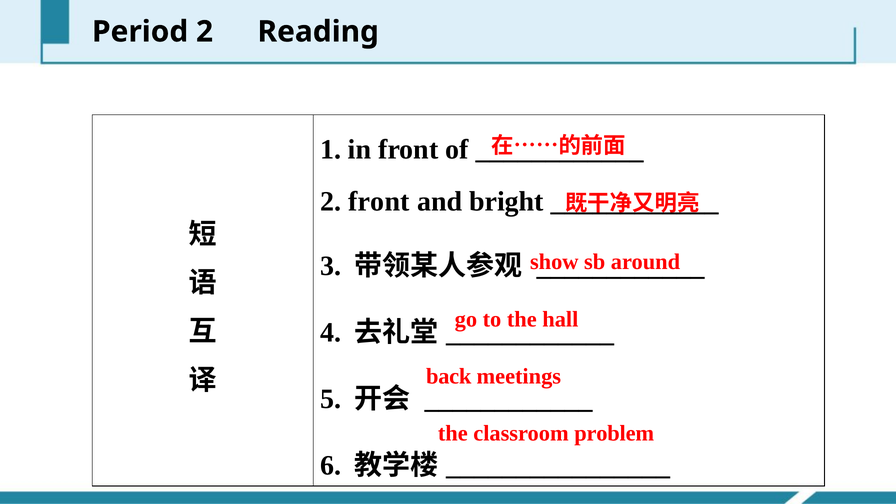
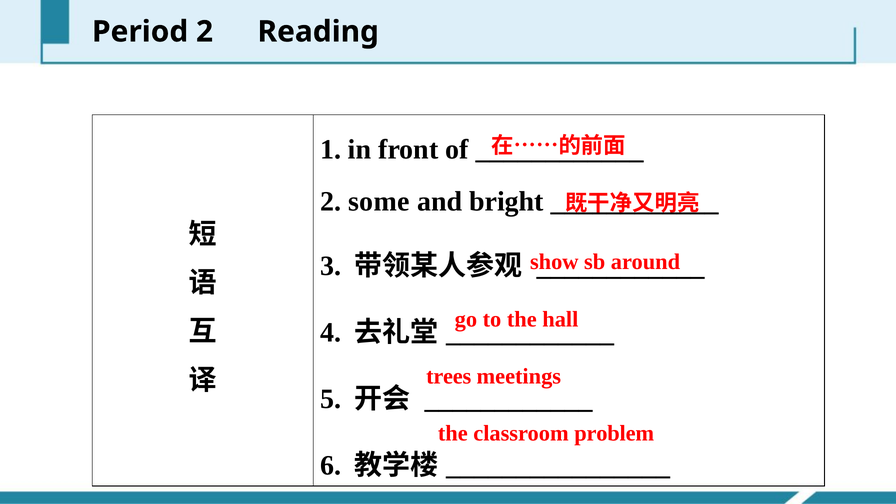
2 front: front -> some
back: back -> trees
